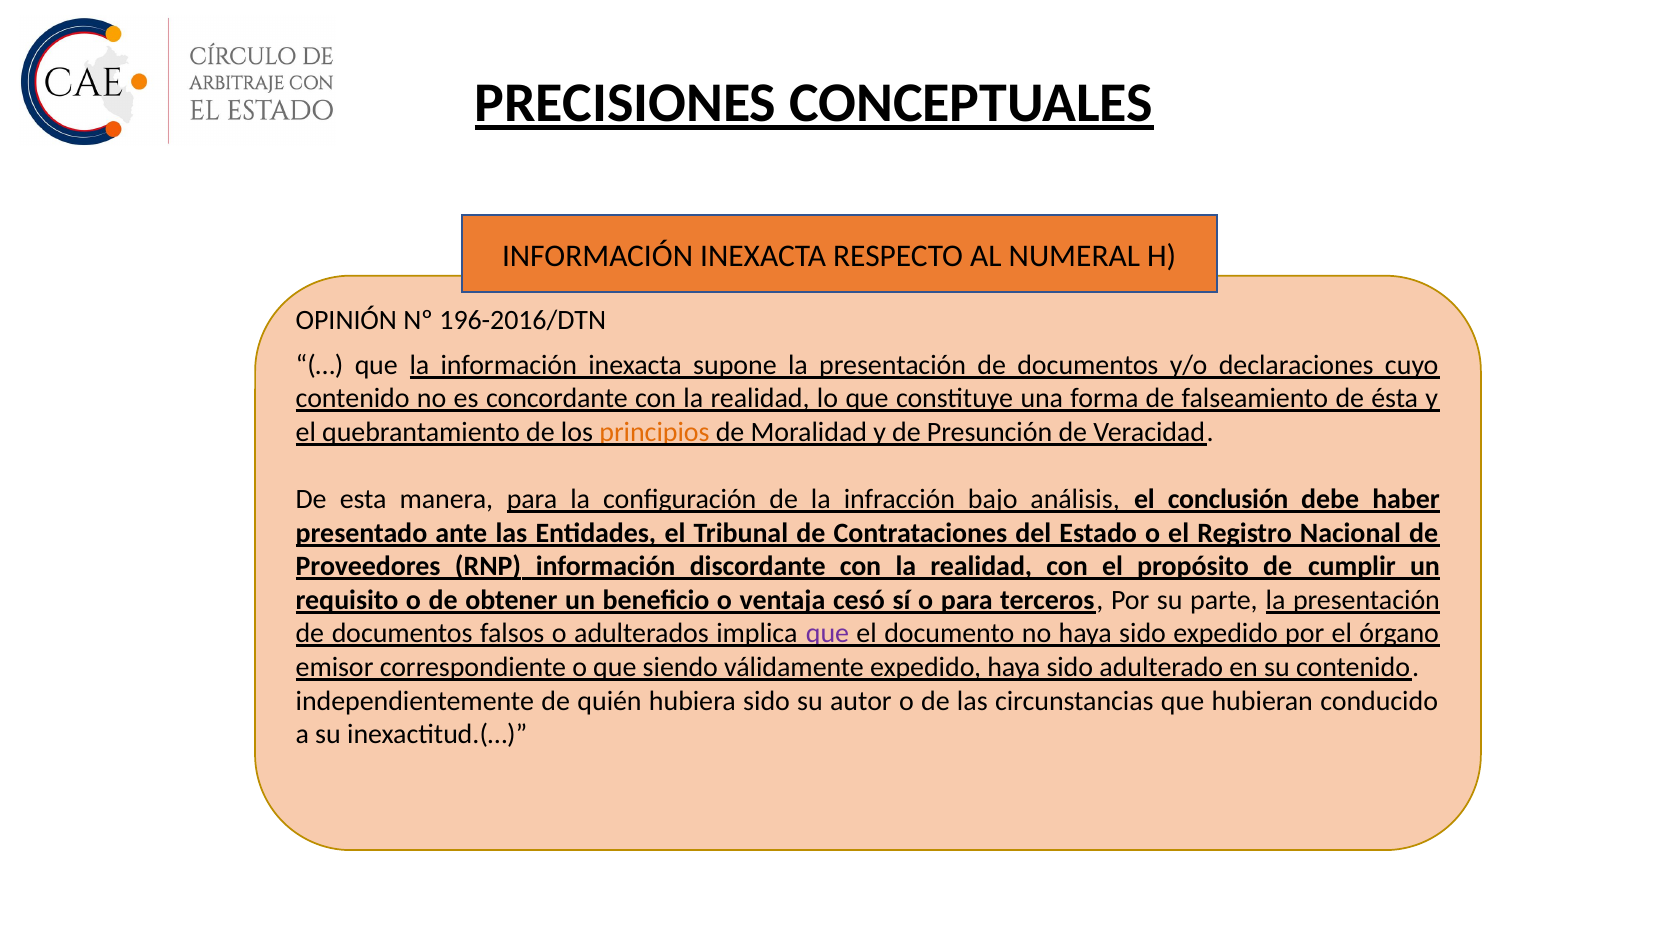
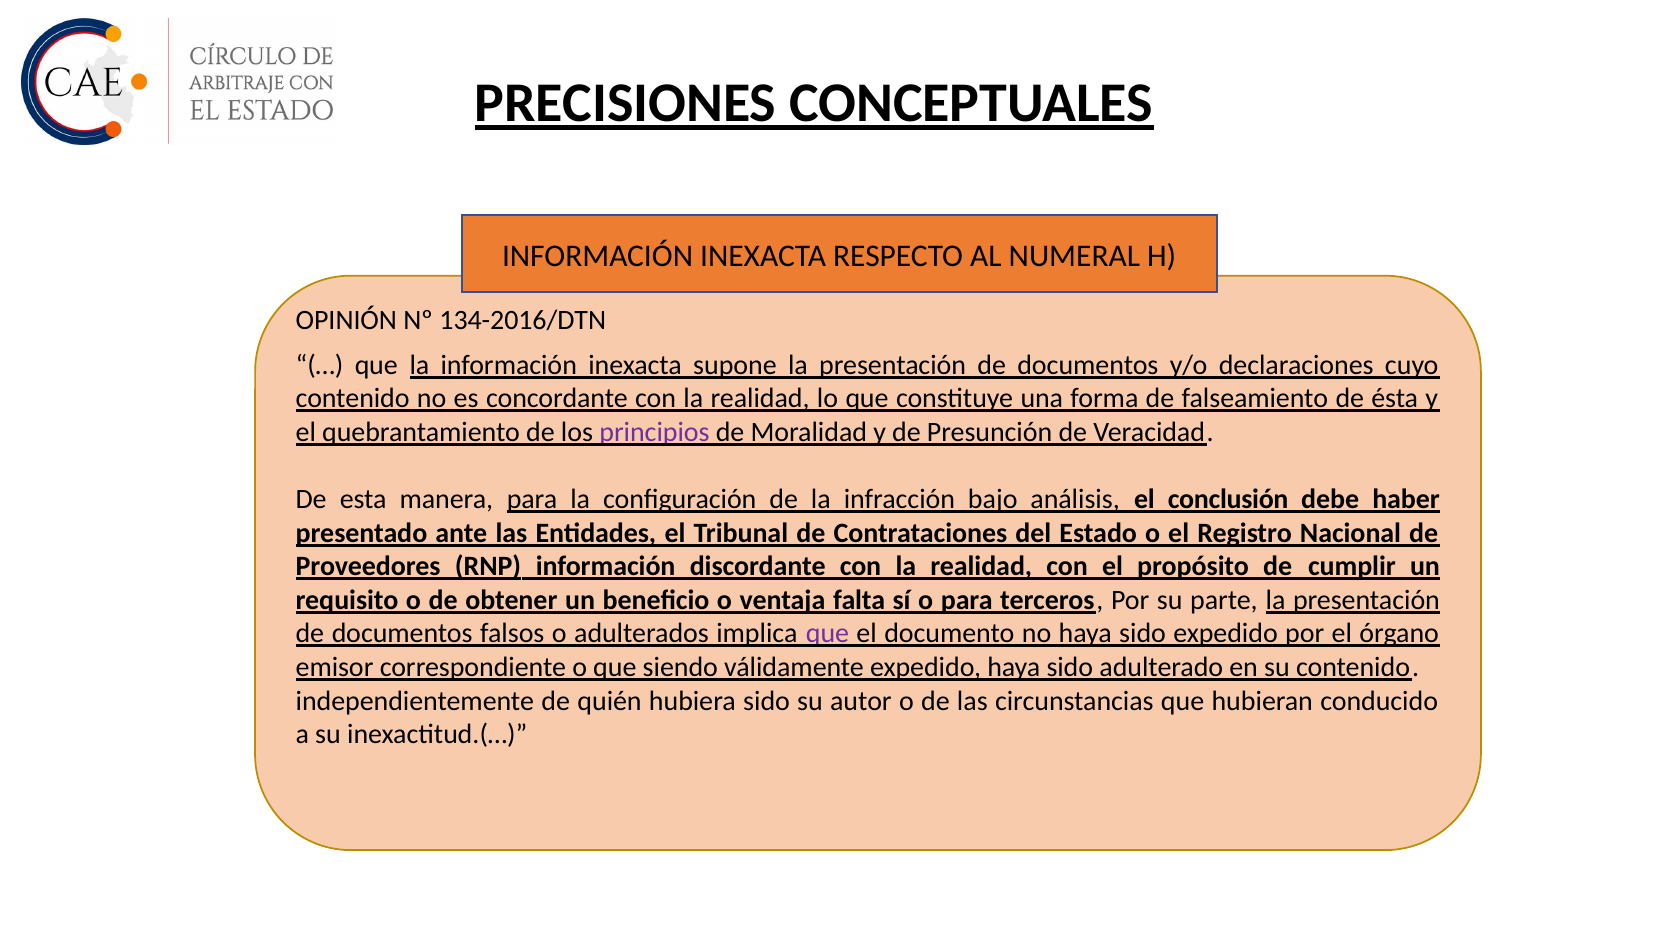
196-2016/DTN: 196-2016/DTN -> 134-2016/DTN
principios colour: orange -> purple
cesó: cesó -> falta
